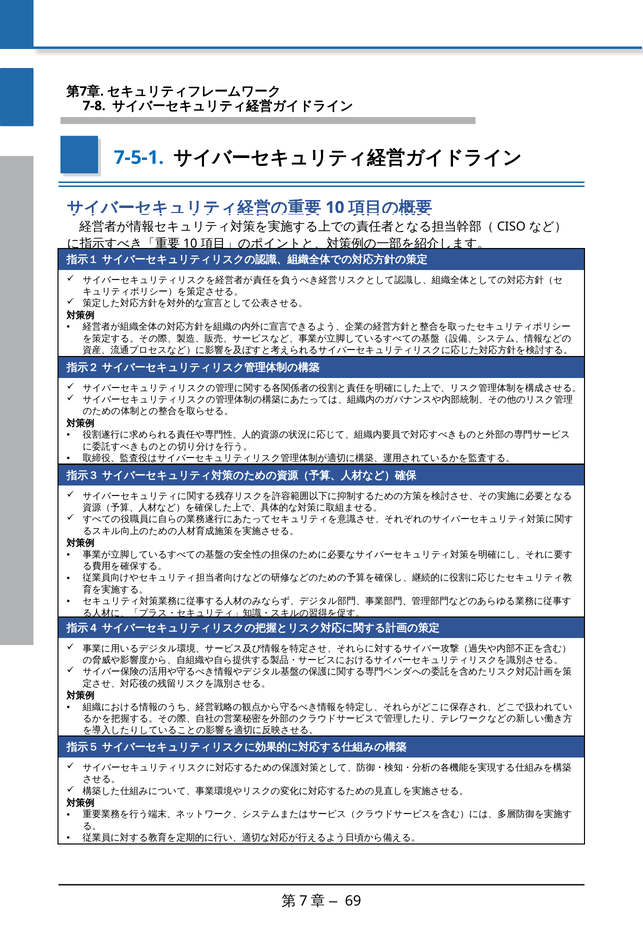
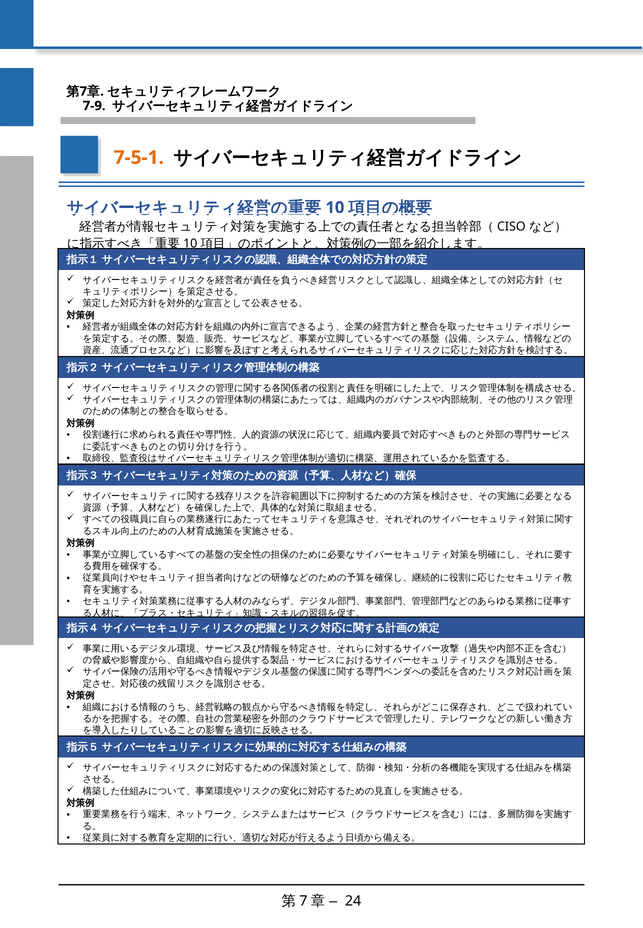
7-8: 7-8 -> 7-9
7-5-1 colour: blue -> orange
69: 69 -> 24
